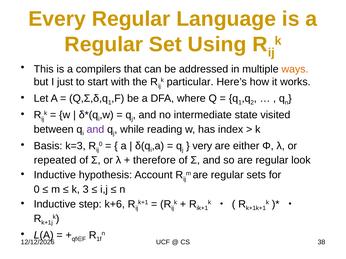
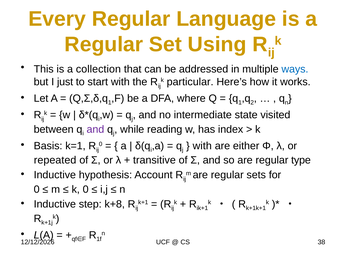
compilers: compilers -> collection
ways colour: orange -> blue
k=3: k=3 -> k=1
very at (202, 146): very -> with
therefore: therefore -> transitive
look: look -> type
k 3: 3 -> 0
k+6: k+6 -> k+8
